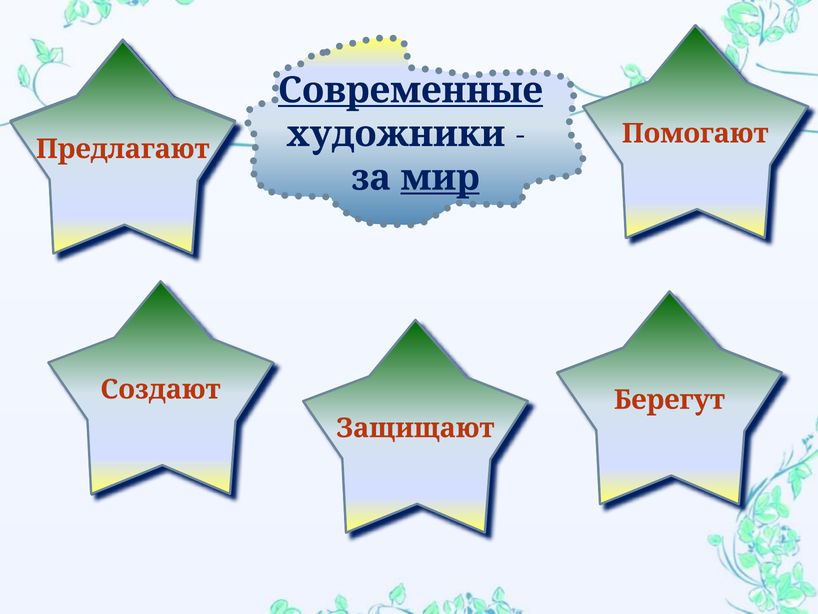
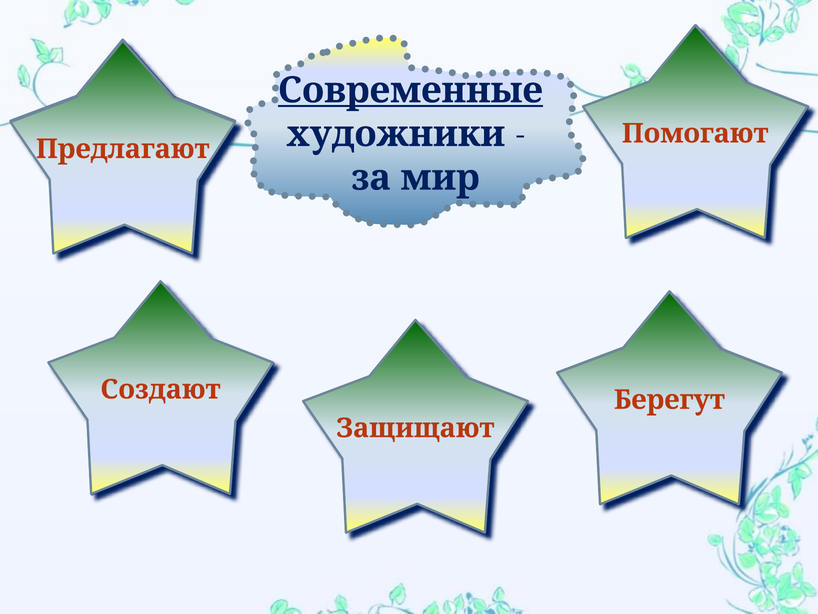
мир underline: present -> none
